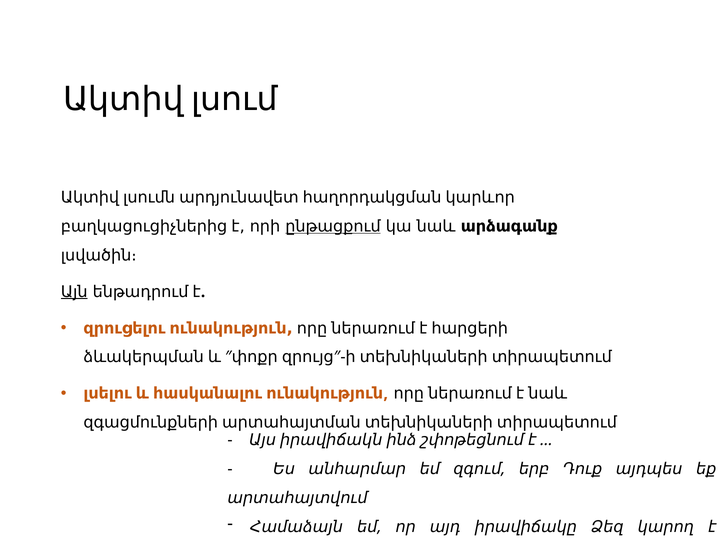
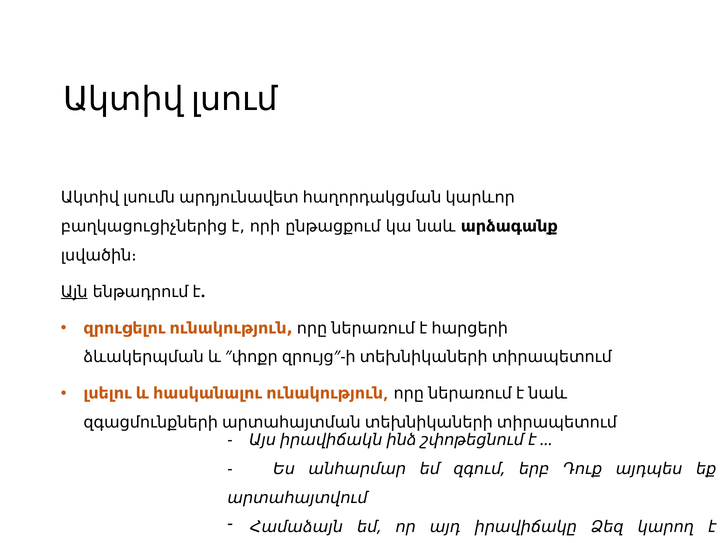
ընթացքում underline: present -> none
